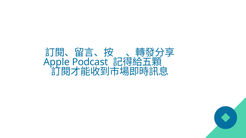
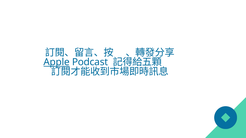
Apple underline: none -> present
